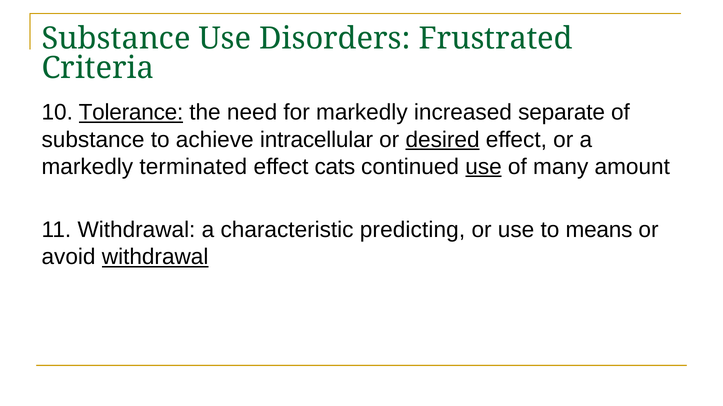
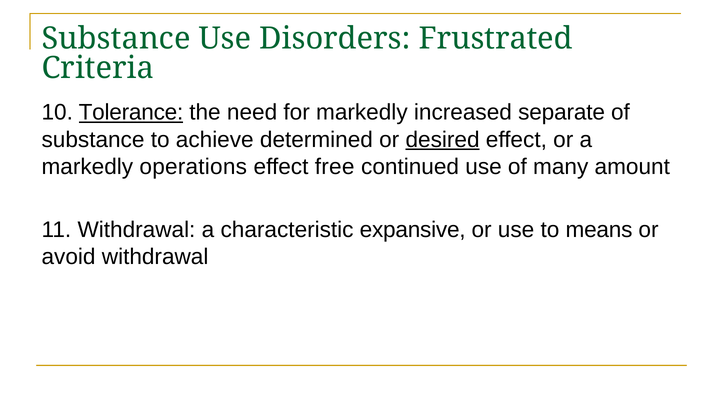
intracellular: intracellular -> determined
terminated: terminated -> operations
cats: cats -> free
use at (484, 167) underline: present -> none
predicting: predicting -> expansive
withdrawal at (155, 257) underline: present -> none
